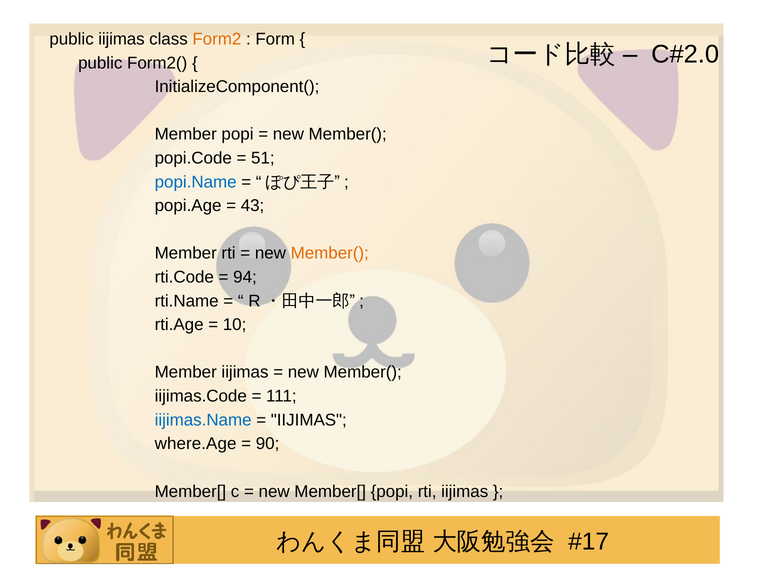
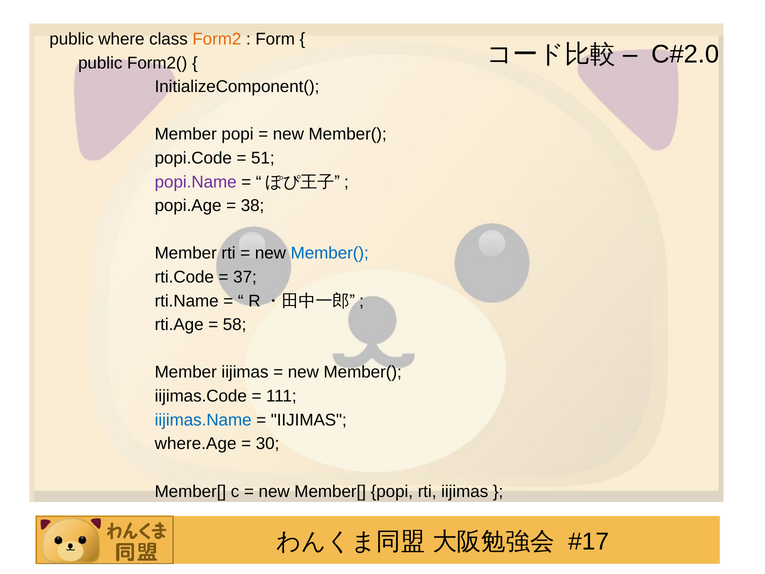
public iijimas: iijimas -> where
popi.Name colour: blue -> purple
43: 43 -> 38
Member( at (330, 253) colour: orange -> blue
94: 94 -> 37
10: 10 -> 58
90: 90 -> 30
